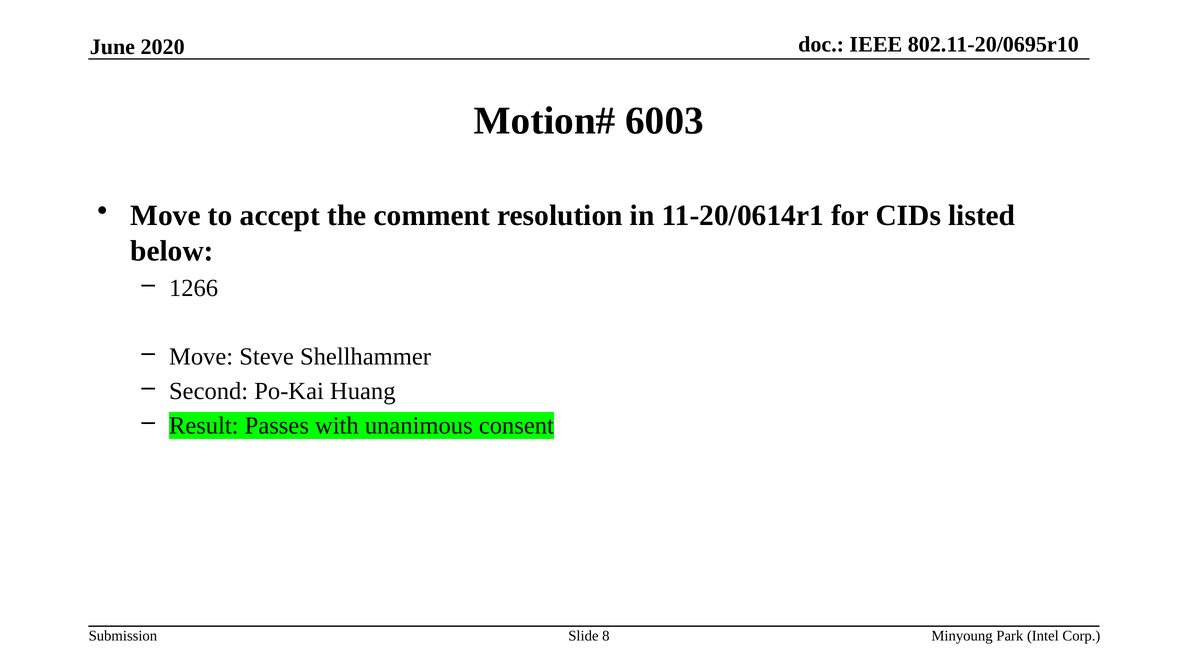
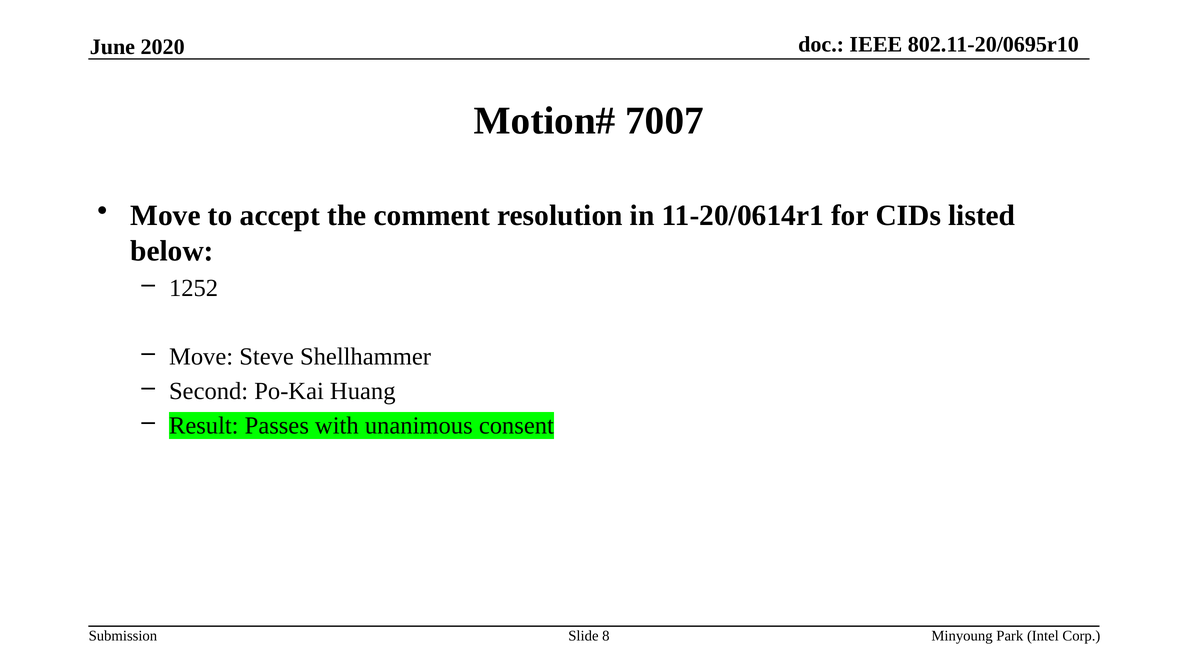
6003: 6003 -> 7007
1266: 1266 -> 1252
